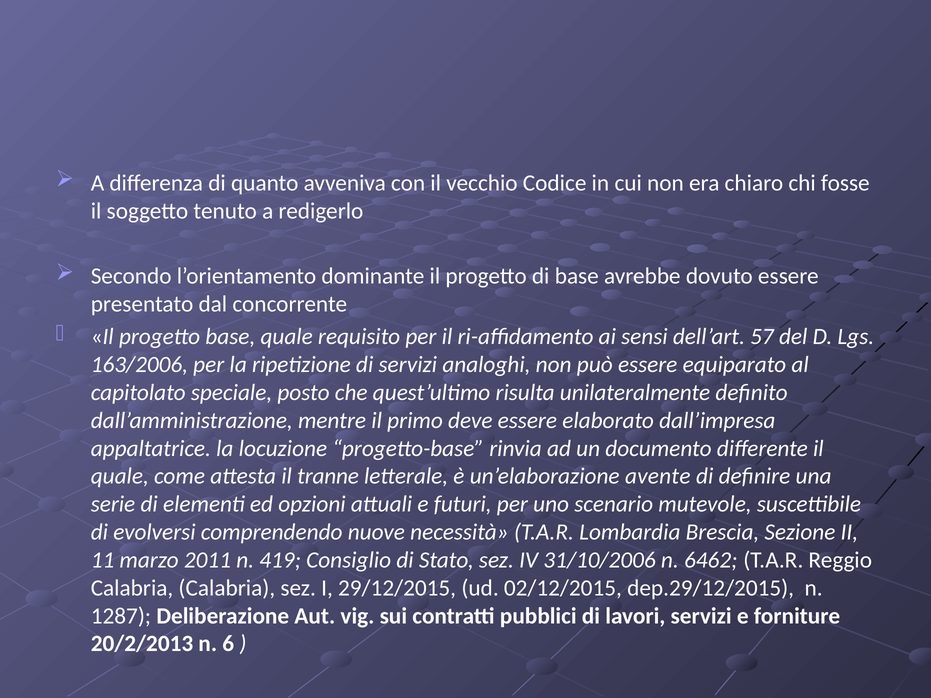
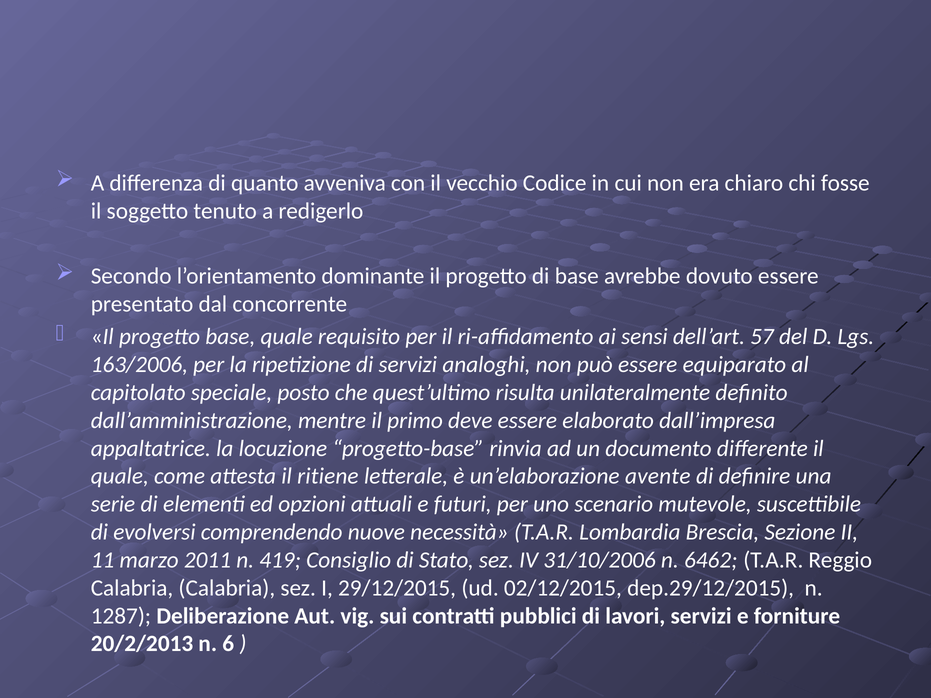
tranne: tranne -> ritiene
